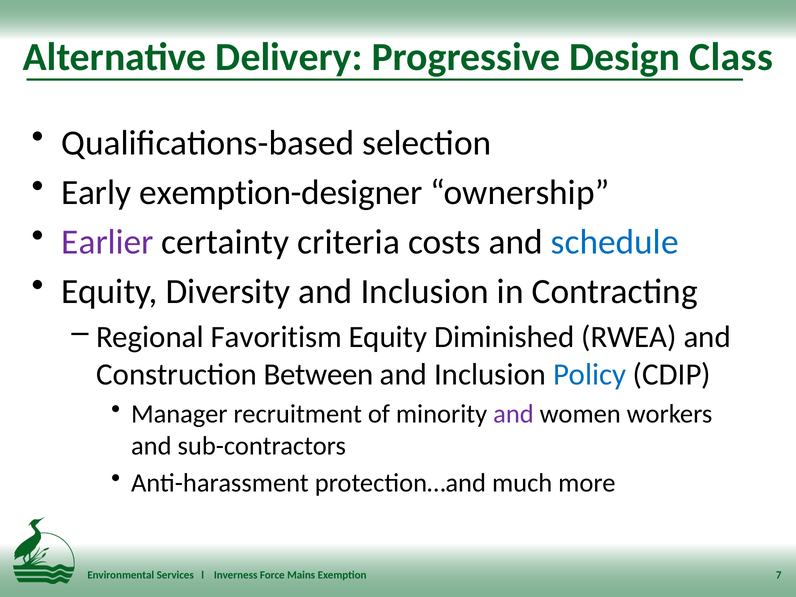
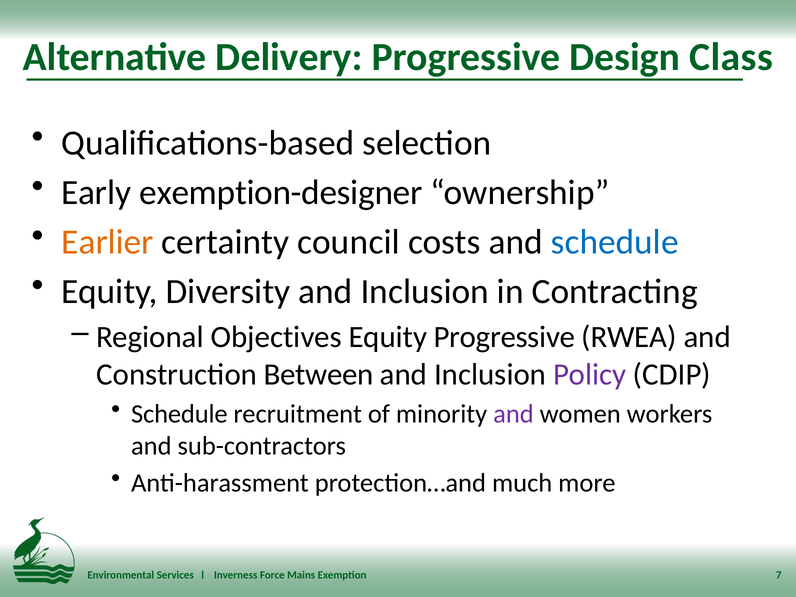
Earlier colour: purple -> orange
criteria: criteria -> council
Favoritism: Favoritism -> Objectives
Equity Diminished: Diminished -> Progressive
Policy colour: blue -> purple
Manager at (179, 414): Manager -> Schedule
